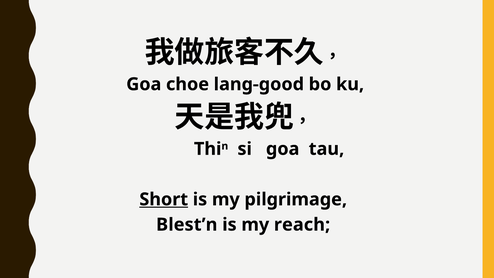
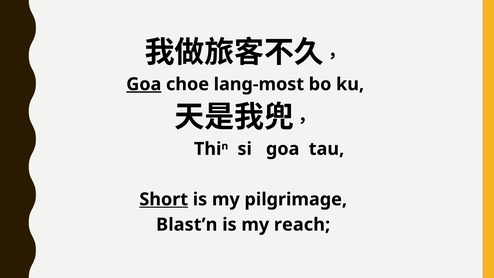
Goa at (144, 84) underline: none -> present
lang-good: lang-good -> lang-most
Blest’n: Blest’n -> Blast’n
